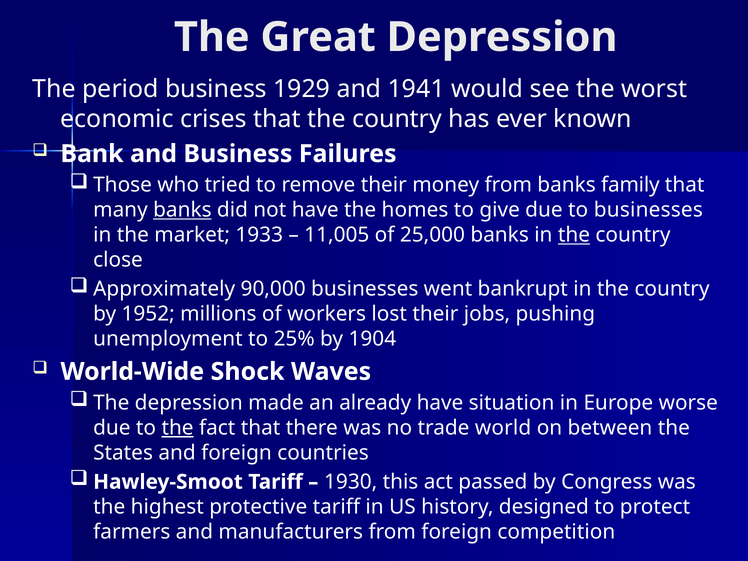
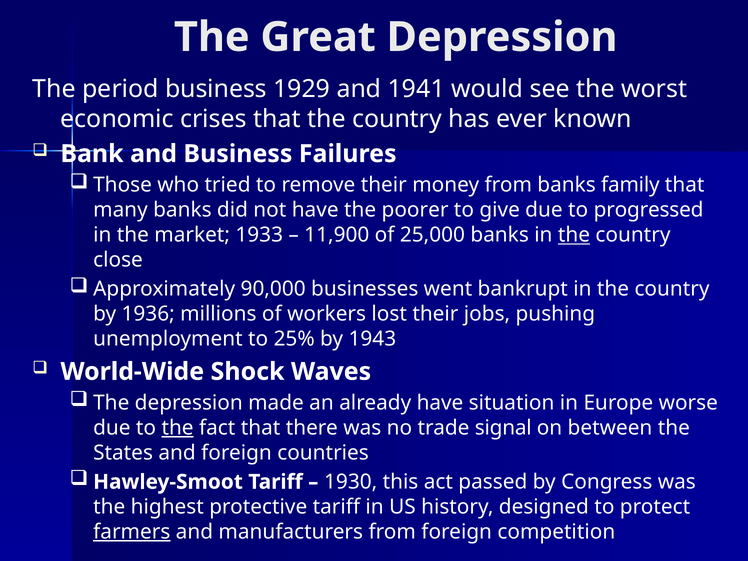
banks at (182, 210) underline: present -> none
homes: homes -> poorer
to businesses: businesses -> progressed
11,005: 11,005 -> 11,900
1952: 1952 -> 1936
1904: 1904 -> 1943
world: world -> signal
farmers underline: none -> present
